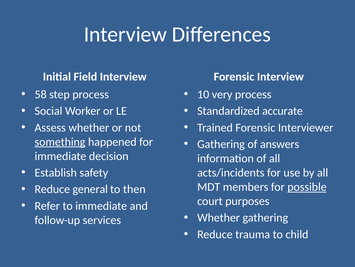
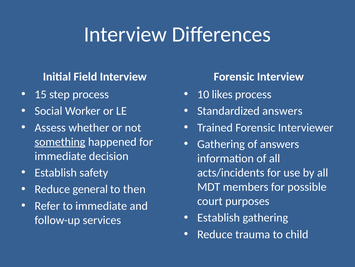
58: 58 -> 15
very: very -> likes
Standardized accurate: accurate -> answers
possible underline: present -> none
Whether at (219, 217): Whether -> Establish
